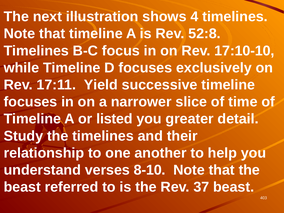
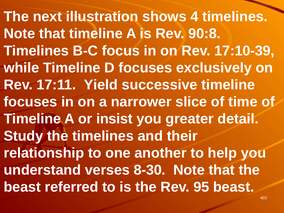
52:8: 52:8 -> 90:8
17:10-10: 17:10-10 -> 17:10-39
listed: listed -> insist
8-10: 8-10 -> 8-30
37: 37 -> 95
